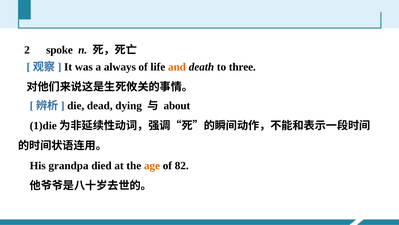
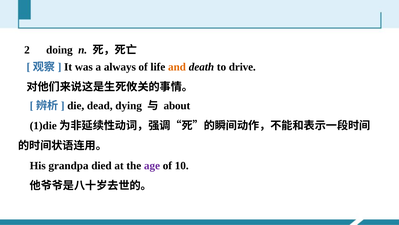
spoke: spoke -> doing
three: three -> drive
age colour: orange -> purple
82: 82 -> 10
